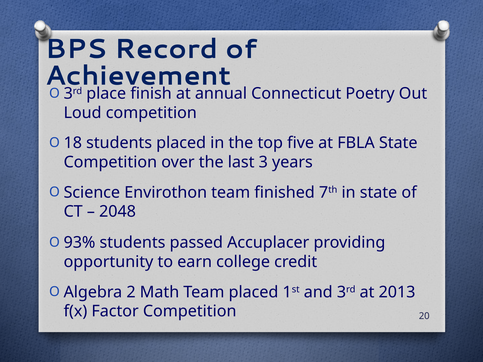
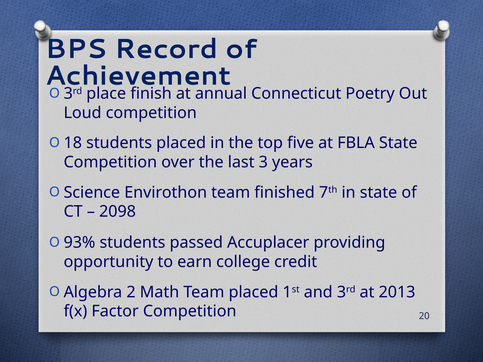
2048: 2048 -> 2098
